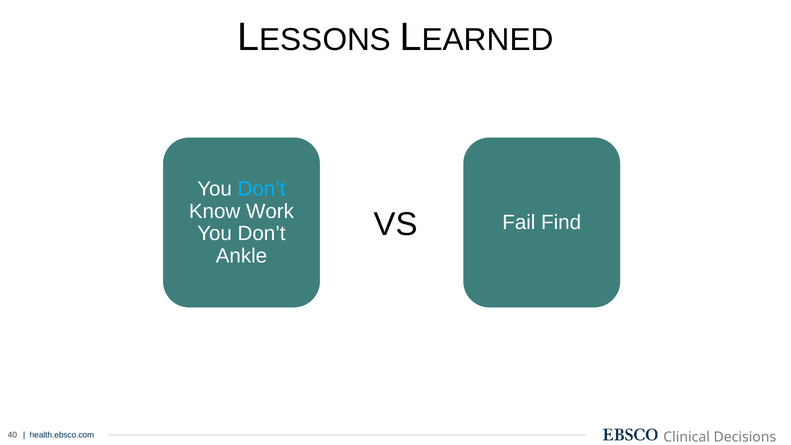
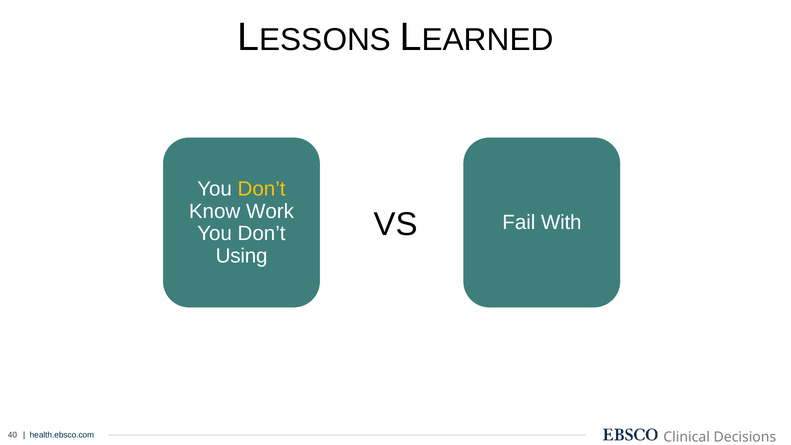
Don’t at (262, 189) colour: light blue -> yellow
Find: Find -> With
Ankle: Ankle -> Using
